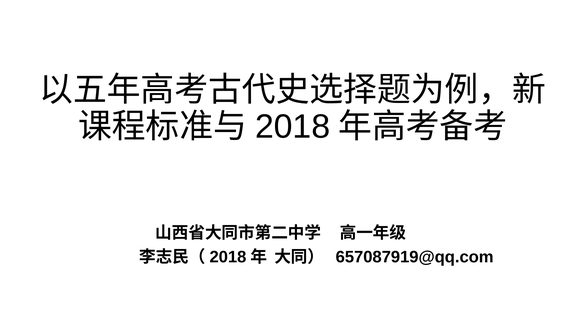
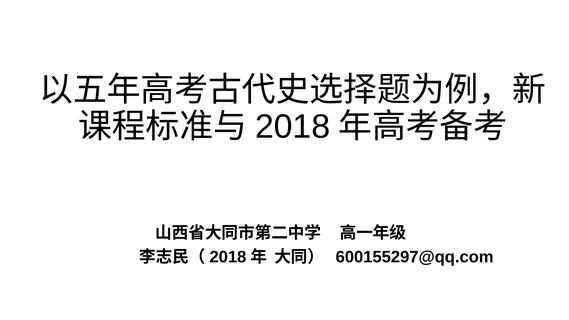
657087919@qq.com: 657087919@qq.com -> 600155297@qq.com
